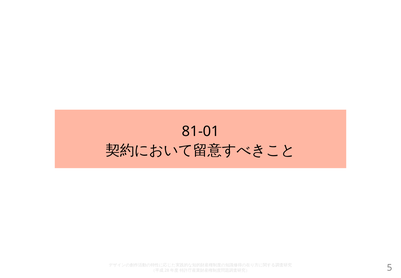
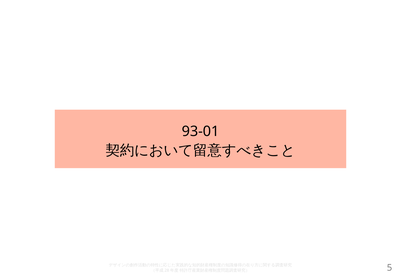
81-01: 81-01 -> 93-01
